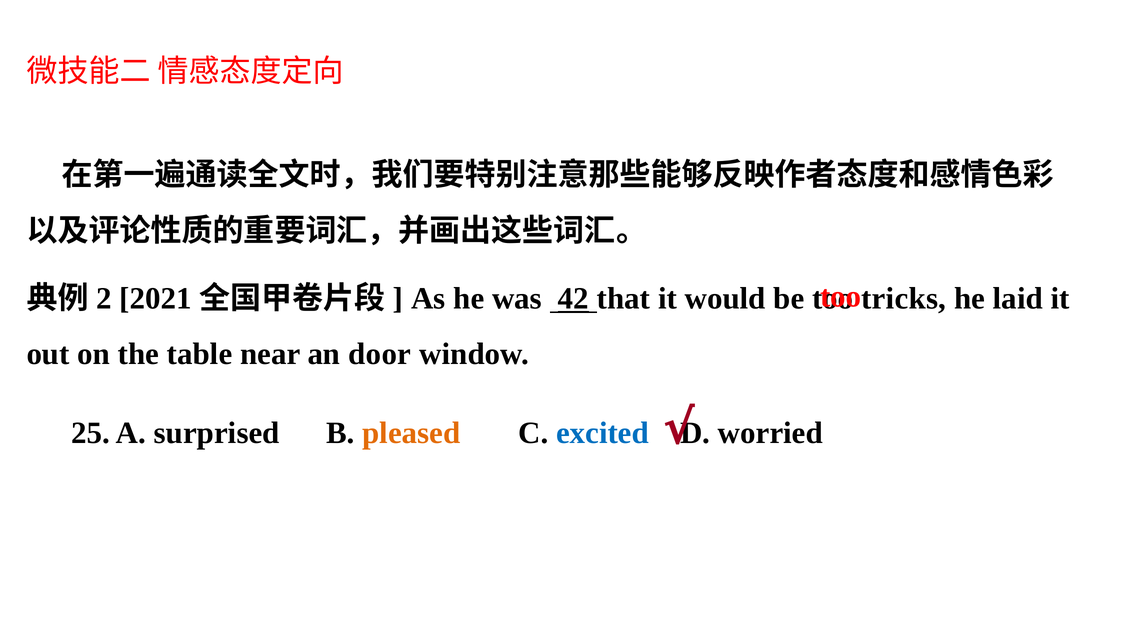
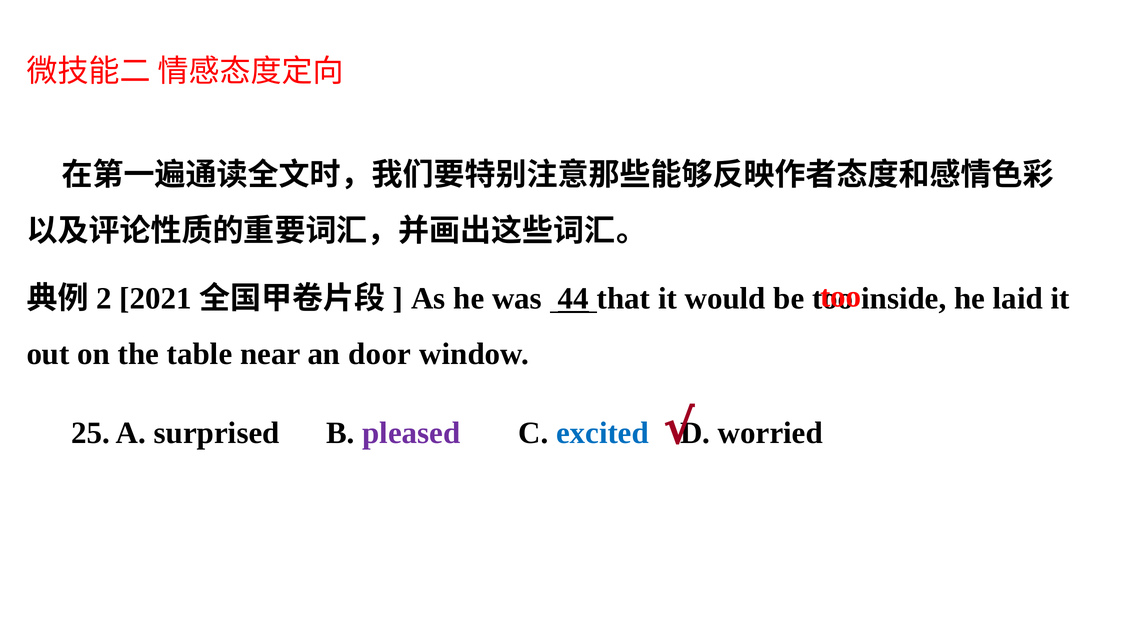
42: 42 -> 44
tricks: tricks -> inside
pleased colour: orange -> purple
